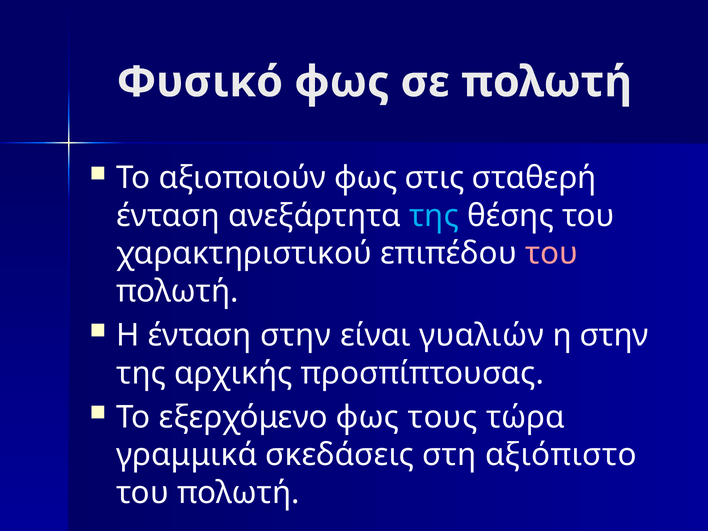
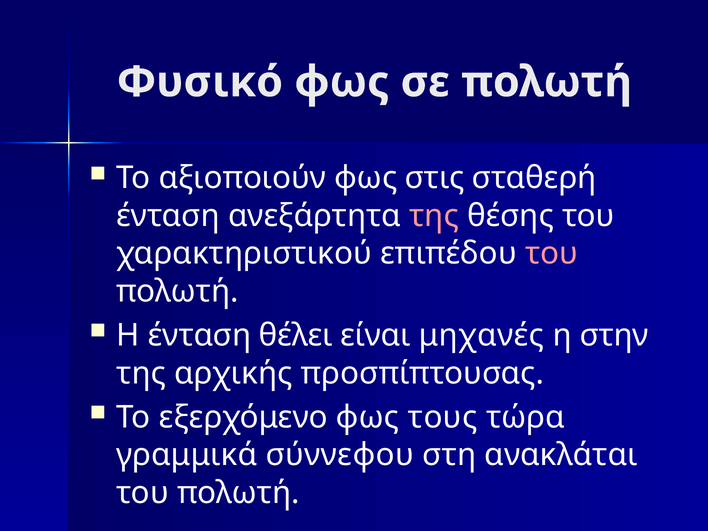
της at (434, 216) colour: light blue -> pink
ένταση στην: στην -> θέλει
γυαλιών: γυαλιών -> μηχανές
σκεδάσεις: σκεδάσεις -> σύννεφου
αξιόπιστο: αξιόπιστο -> ανακλάται
